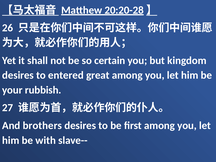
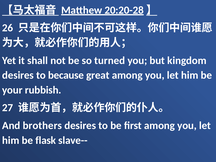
certain: certain -> turned
entered: entered -> because
with: with -> flask
